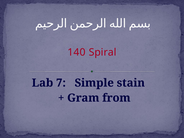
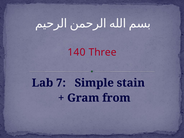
Spiral: Spiral -> Three
